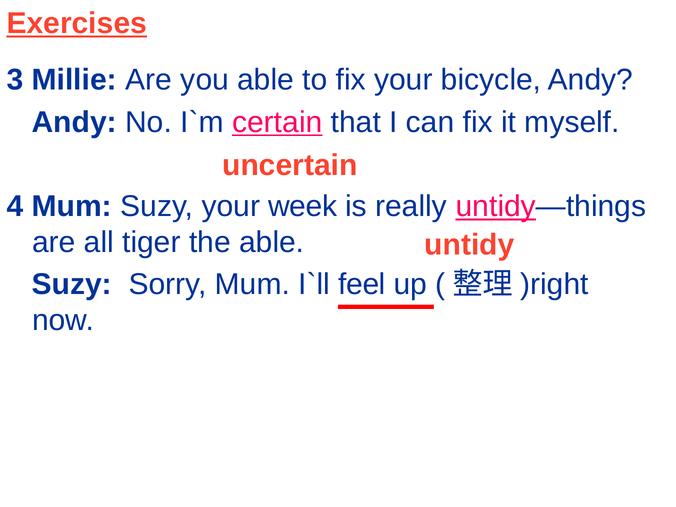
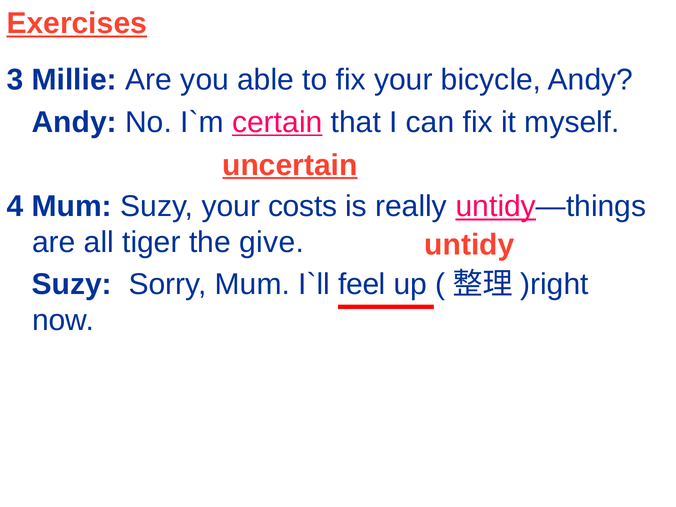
uncertain underline: none -> present
week: week -> costs
the able: able -> give
